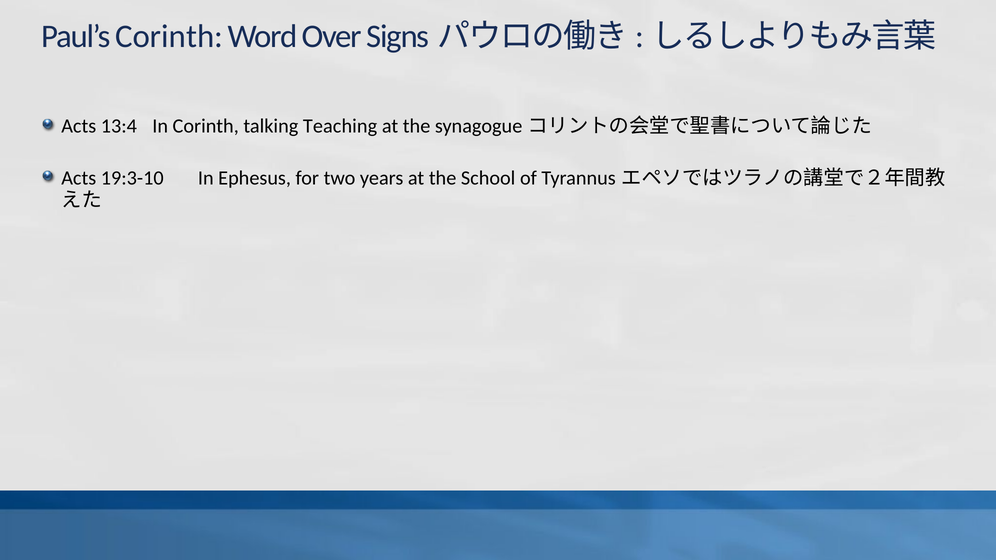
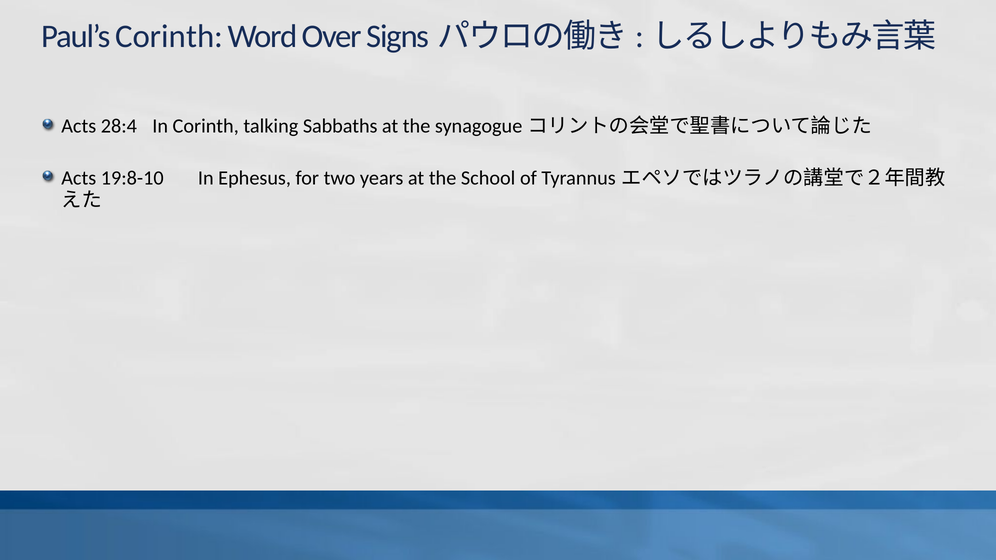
13:4: 13:4 -> 28:4
Teaching: Teaching -> Sabbaths
19:3-10: 19:3-10 -> 19:8-10
